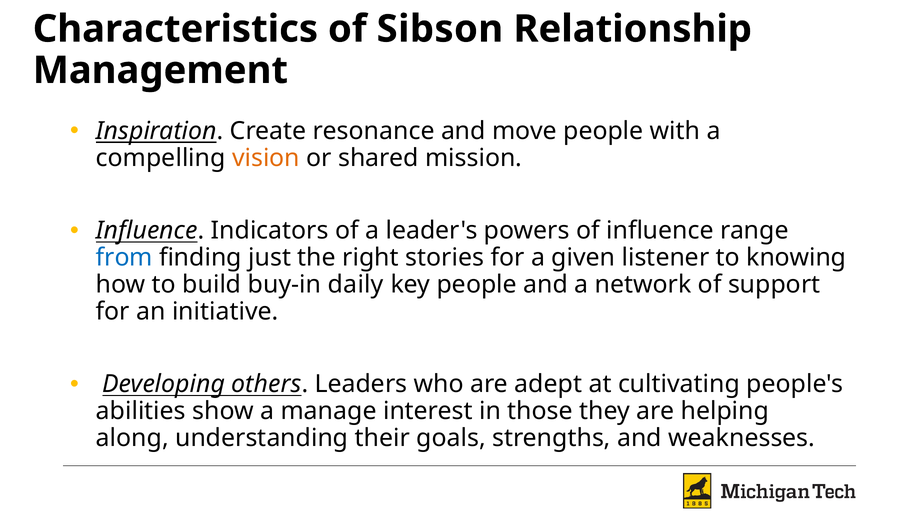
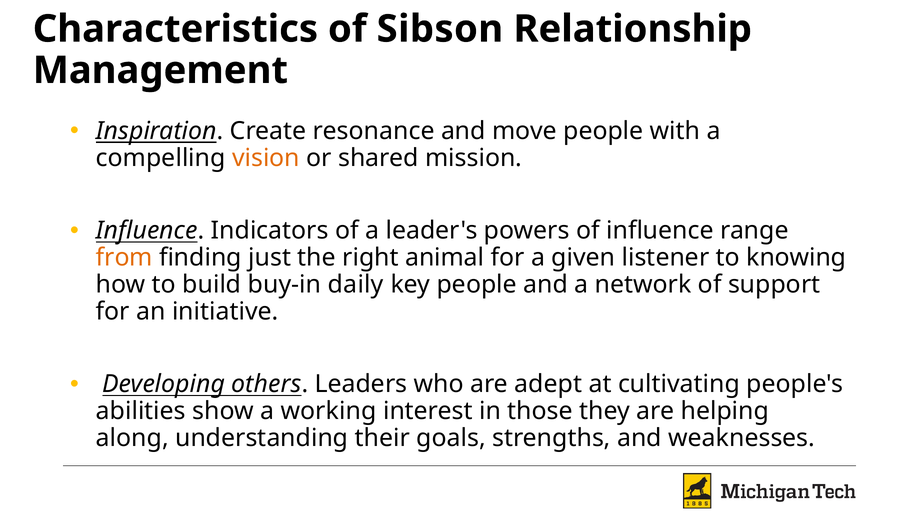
from colour: blue -> orange
stories: stories -> animal
manage: manage -> working
